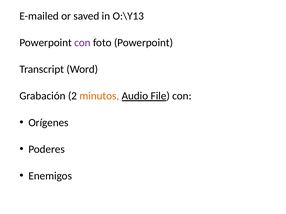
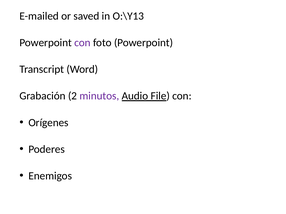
minutos colour: orange -> purple
